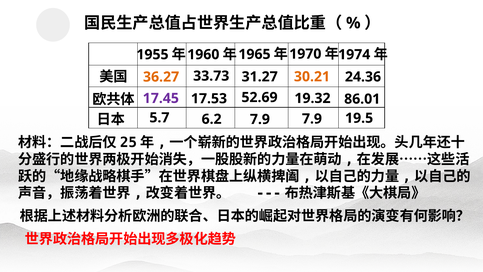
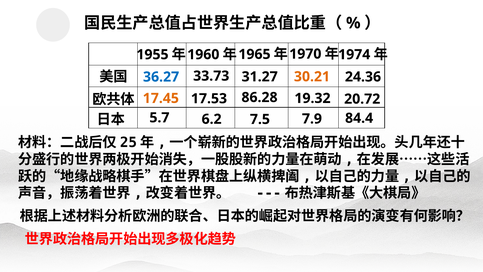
36.27 colour: orange -> blue
17.45 colour: purple -> orange
52.69: 52.69 -> 86.28
86.01: 86.01 -> 20.72
6.2 7.9: 7.9 -> 7.5
19.5: 19.5 -> 84.4
